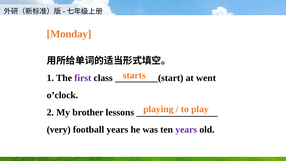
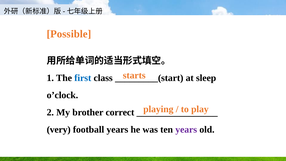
Monday: Monday -> Possible
first colour: purple -> blue
went: went -> sleep
lessons: lessons -> correct
